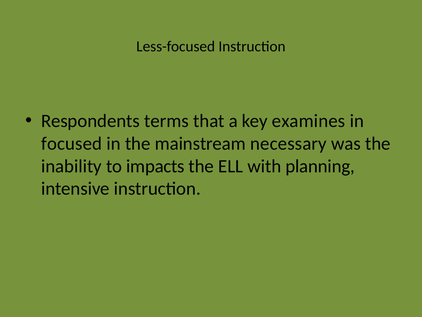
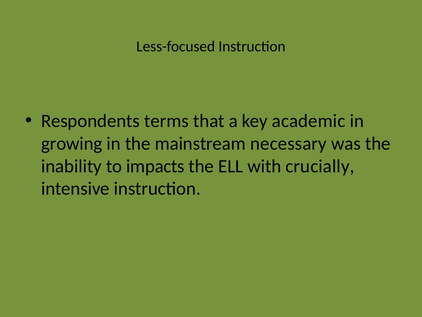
examines: examines -> academic
focused: focused -> growing
planning: planning -> crucially
